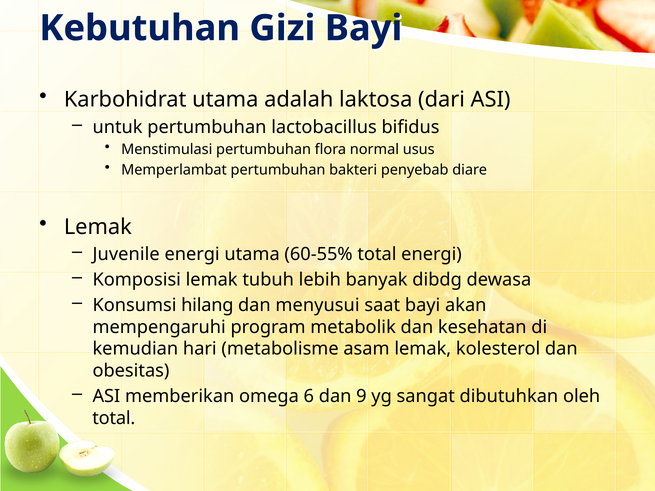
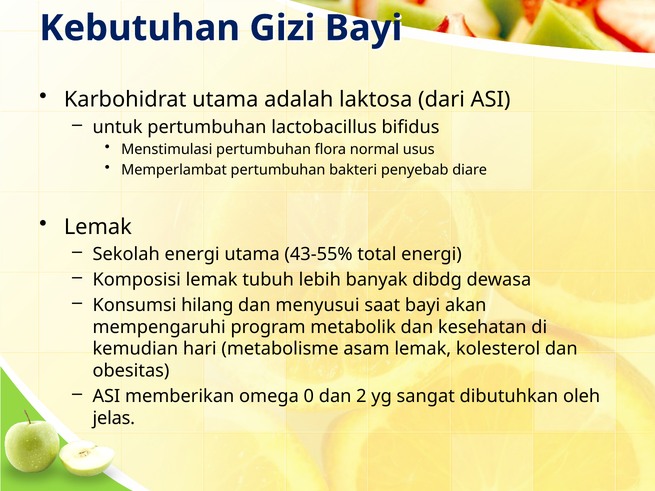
Juvenile: Juvenile -> Sekolah
60-55%: 60-55% -> 43-55%
6: 6 -> 0
9: 9 -> 2
total at (114, 418): total -> jelas
